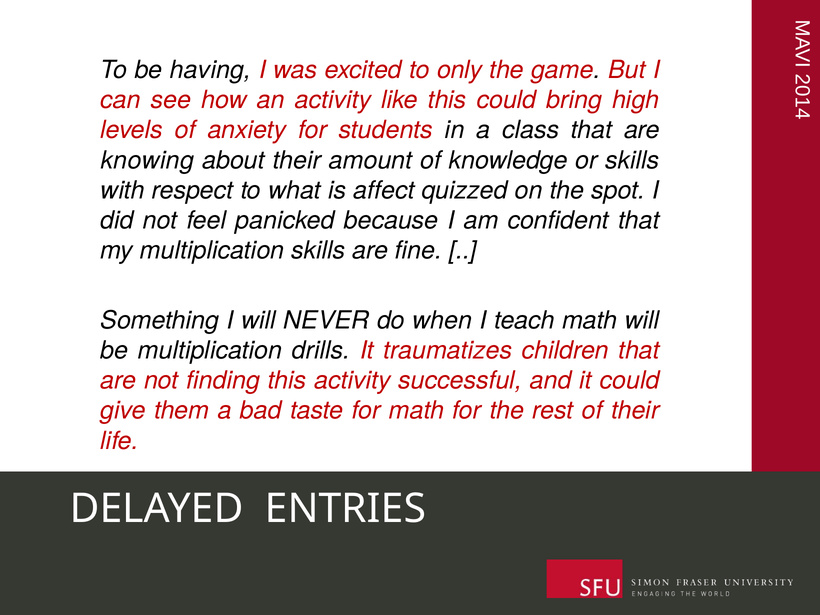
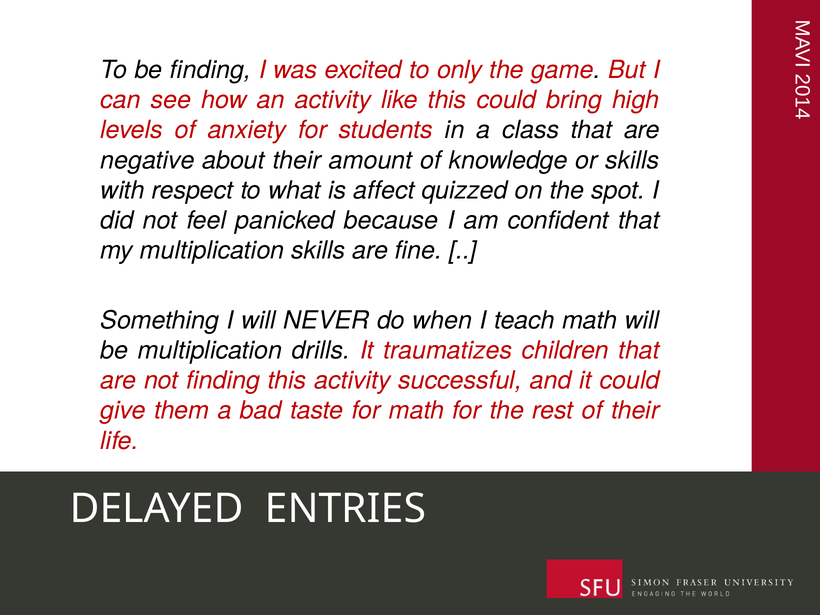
be having: having -> finding
knowing: knowing -> negative
